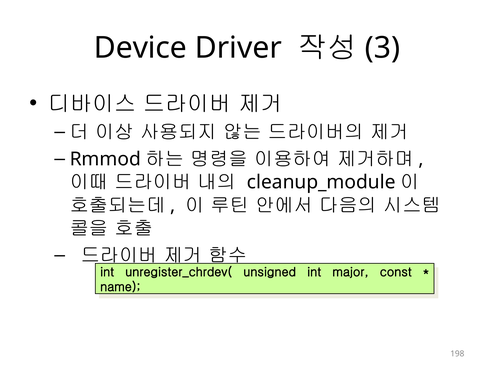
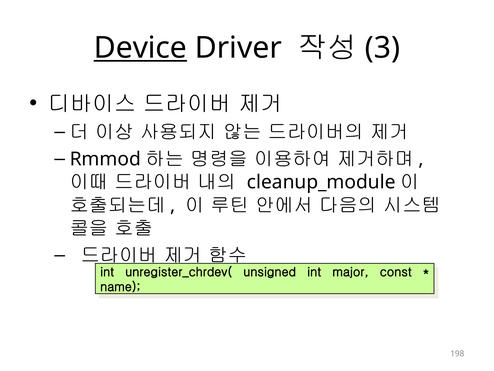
Device underline: none -> present
